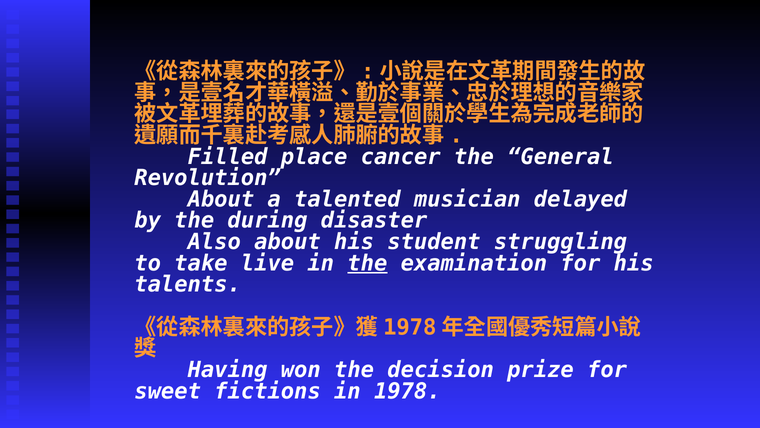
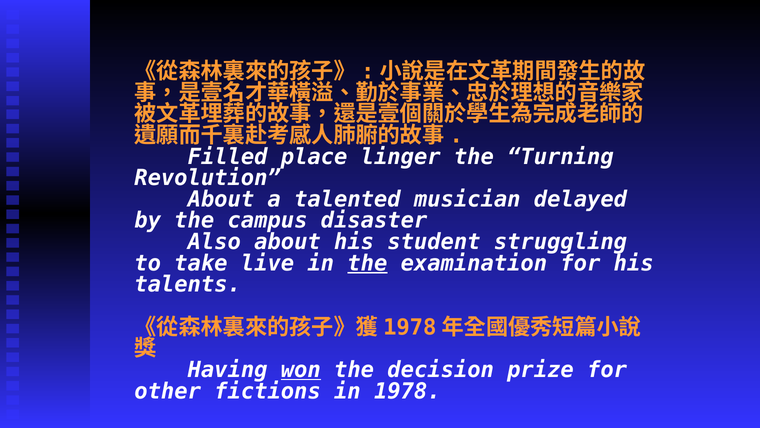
cancer: cancer -> linger
General: General -> Turning
during: during -> campus
won underline: none -> present
sweet: sweet -> other
